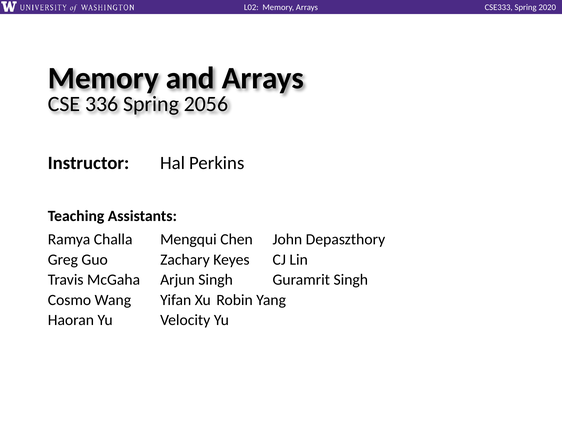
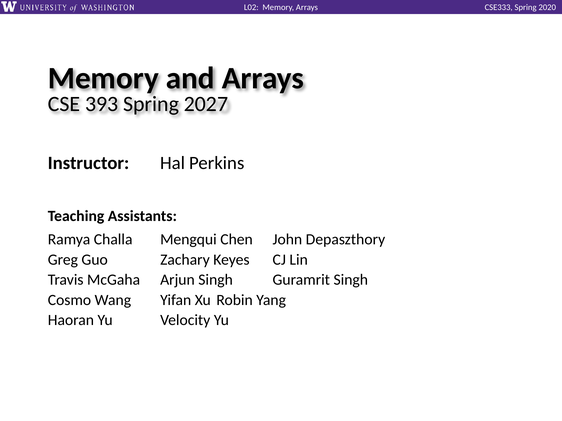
336: 336 -> 393
2056: 2056 -> 2027
